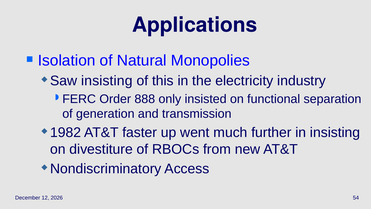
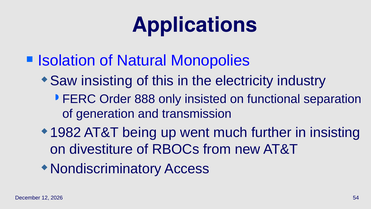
faster: faster -> being
